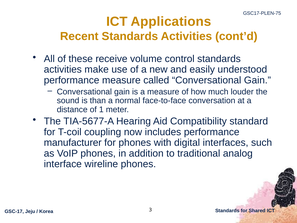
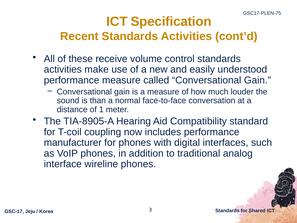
Applications: Applications -> Specification
TIA-5677-A: TIA-5677-A -> TIA-8905-A
